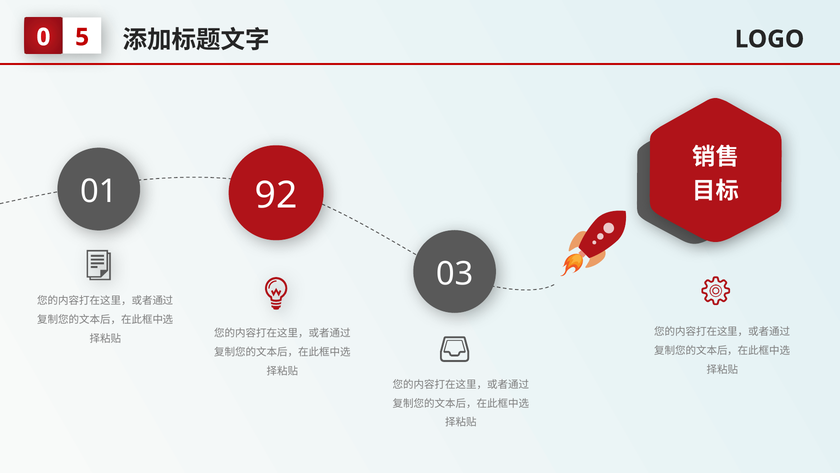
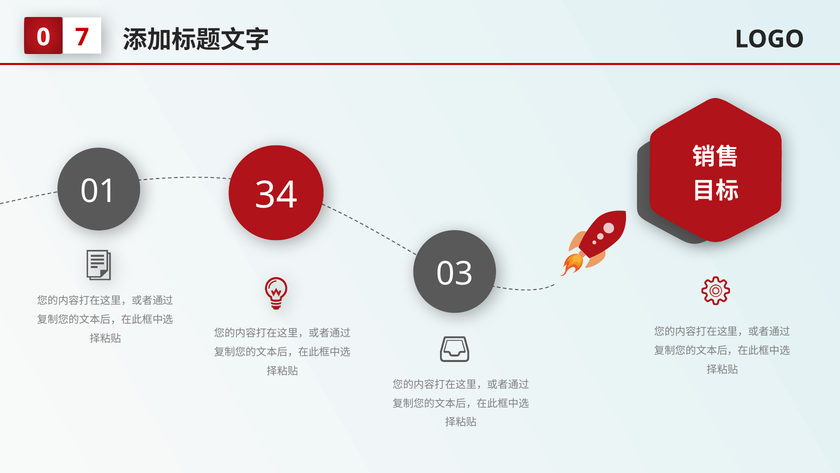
5: 5 -> 7
92: 92 -> 34
